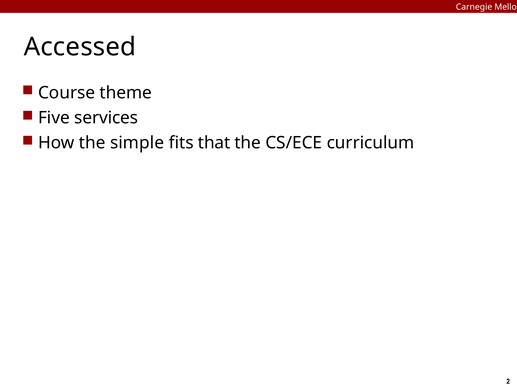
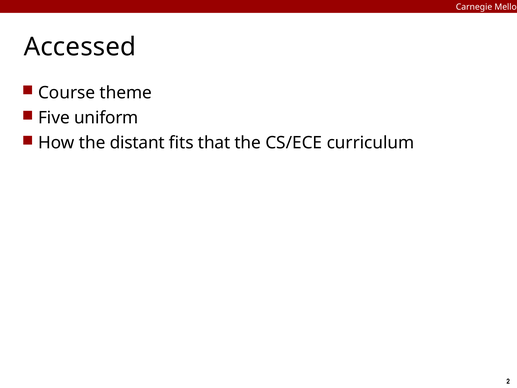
services: services -> uniform
simple: simple -> distant
